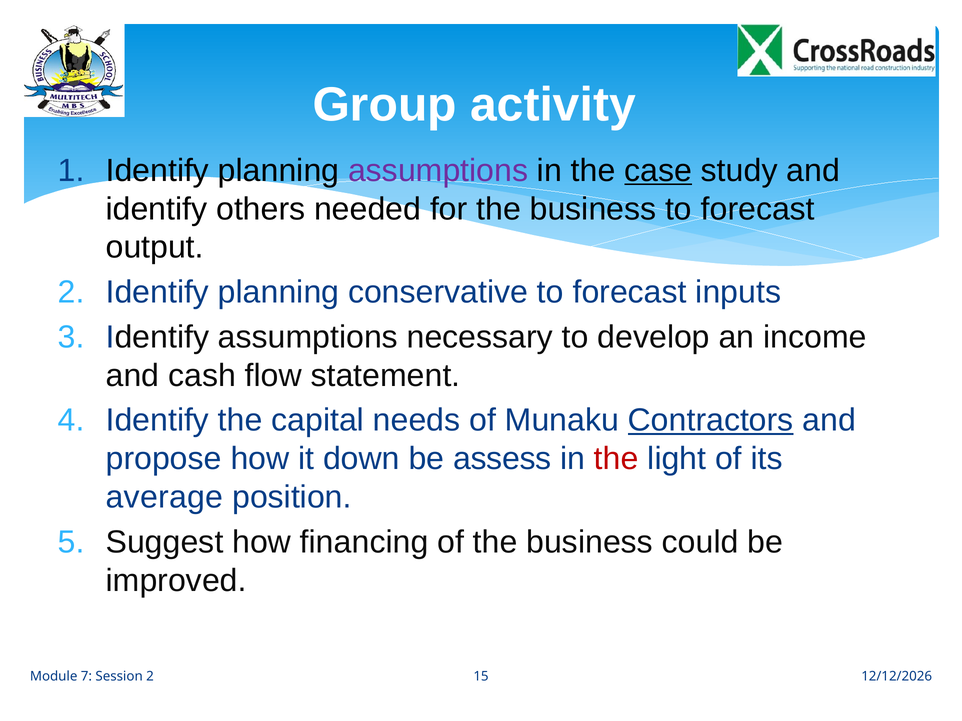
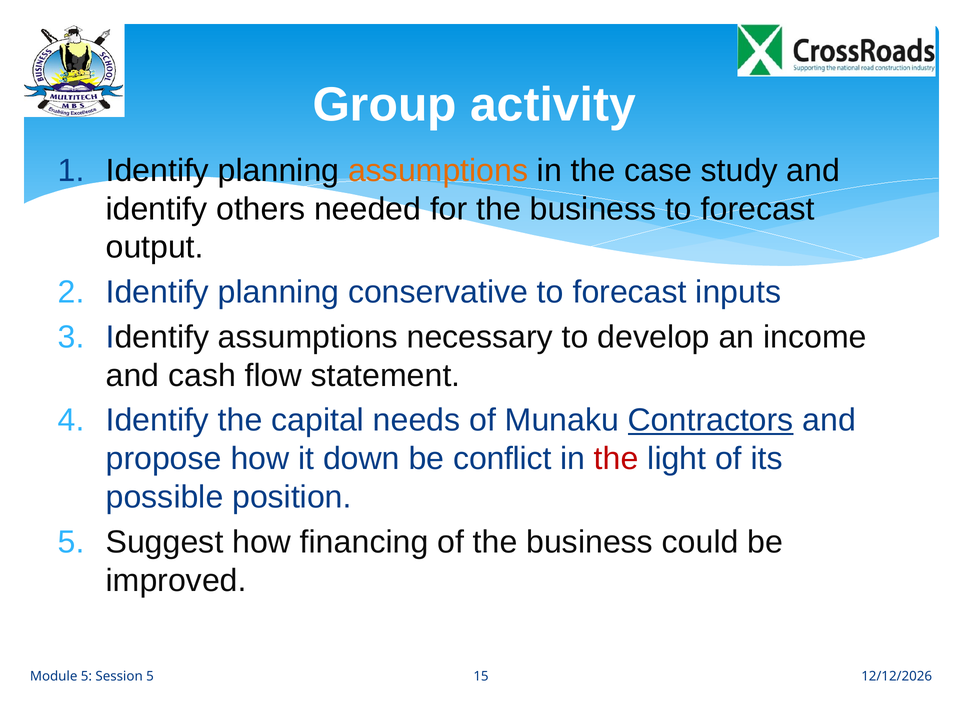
assumptions at (438, 171) colour: purple -> orange
case underline: present -> none
assess: assess -> conflict
average: average -> possible
Module 7: 7 -> 5
Session 2: 2 -> 5
